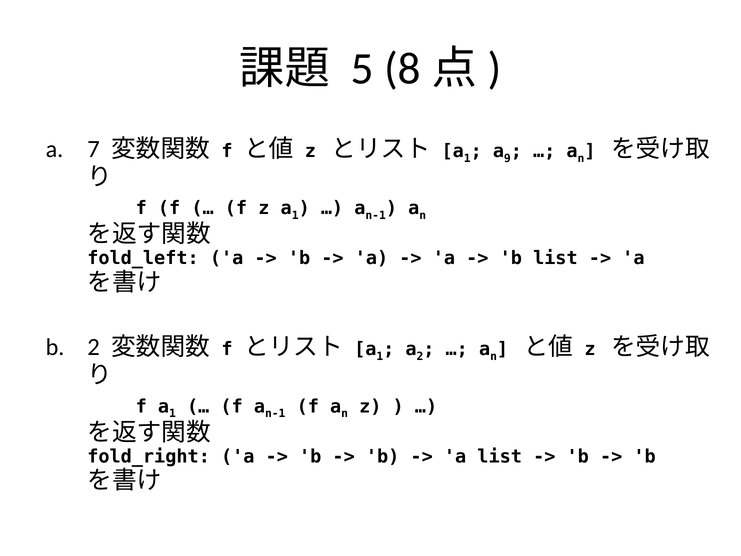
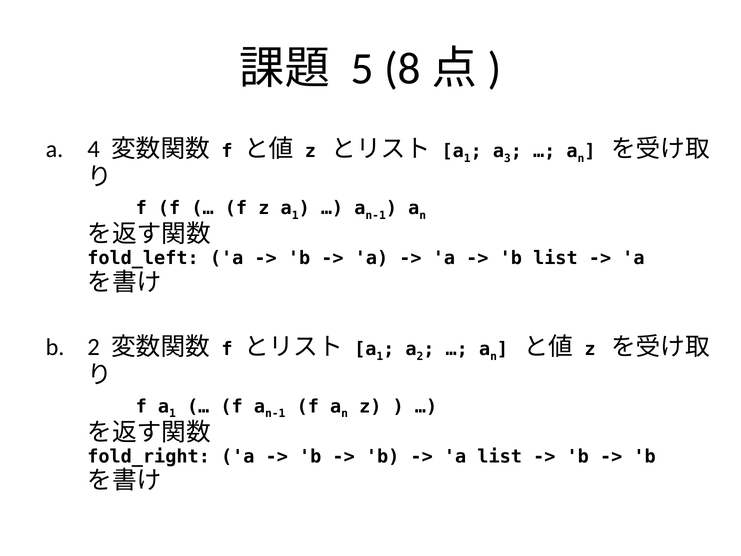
7: 7 -> 4
9: 9 -> 3
